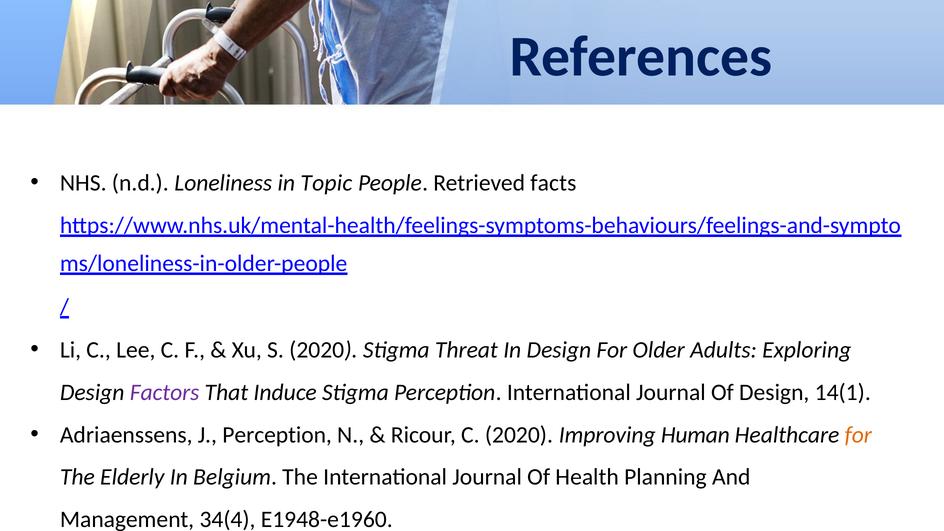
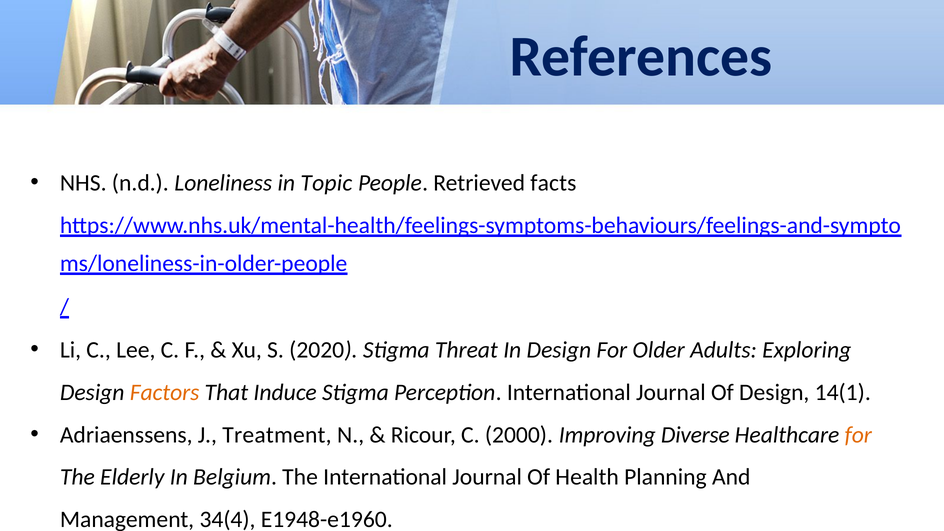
Factors colour: purple -> orange
J Perception: Perception -> Treatment
C 2020: 2020 -> 2000
Human: Human -> Diverse
